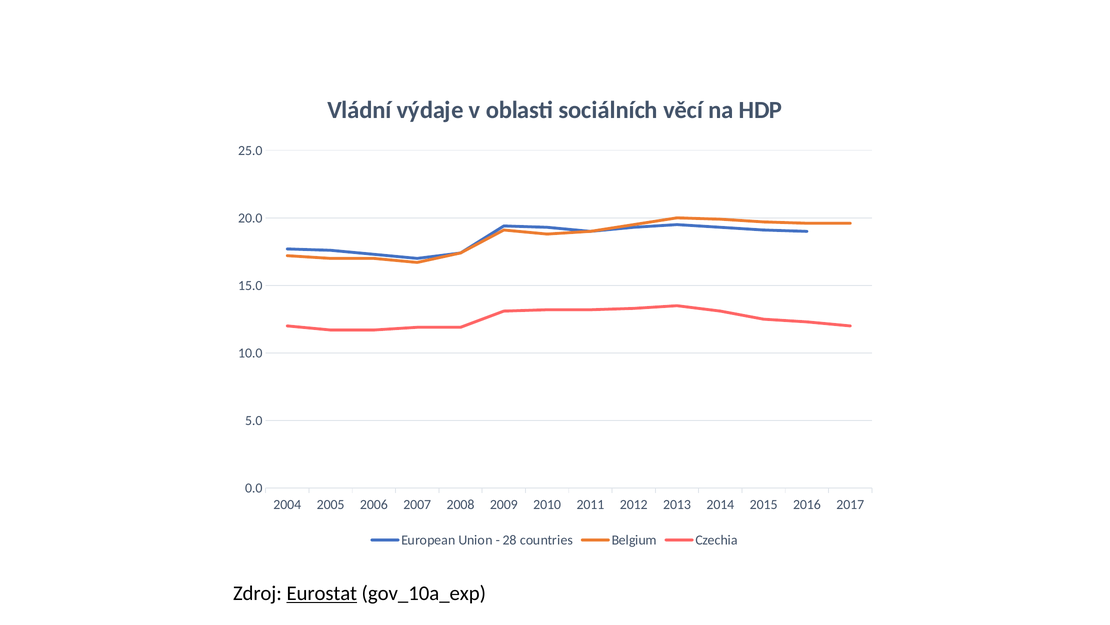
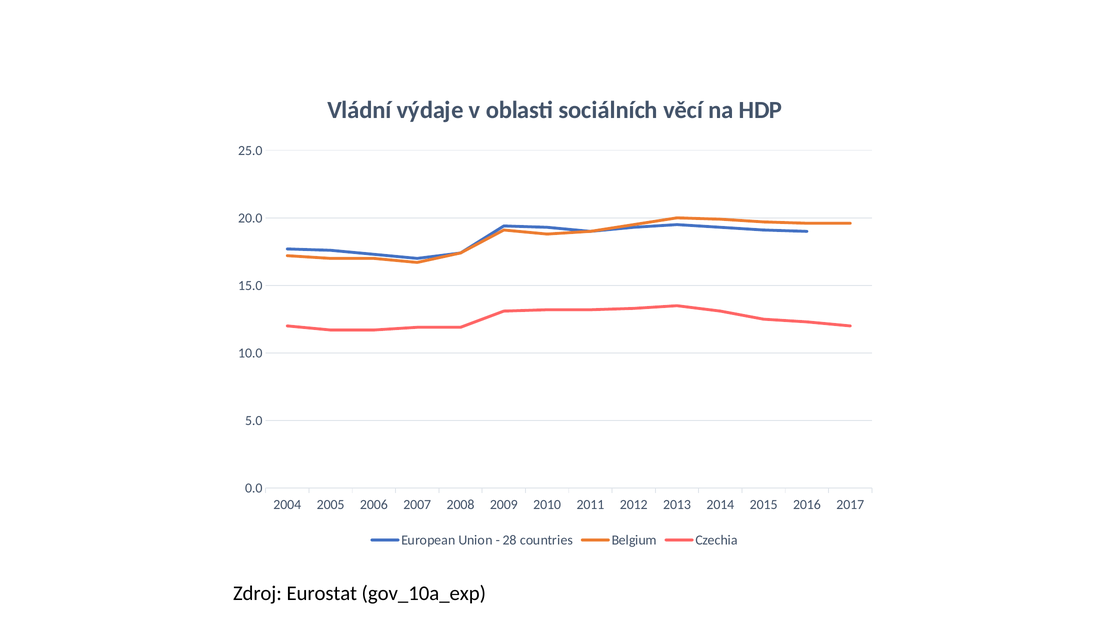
Eurostat underline: present -> none
